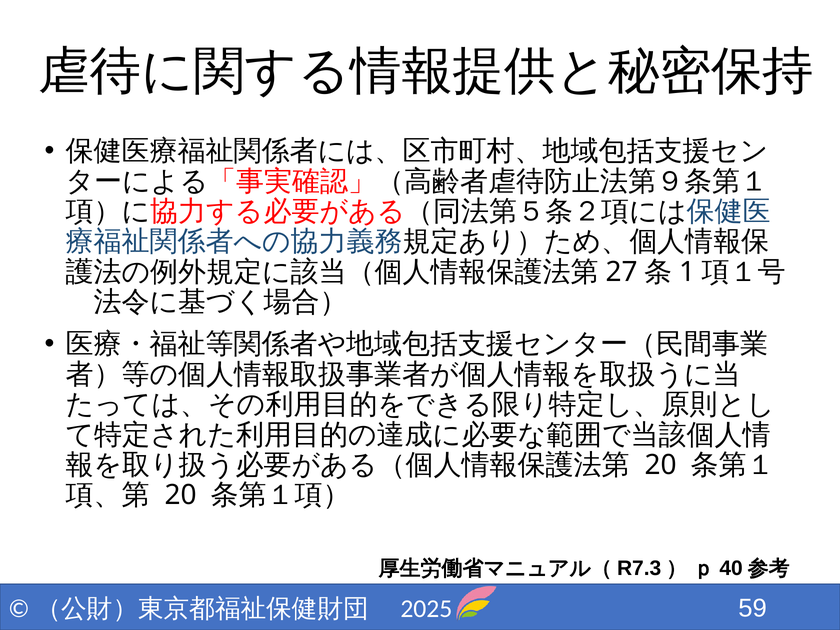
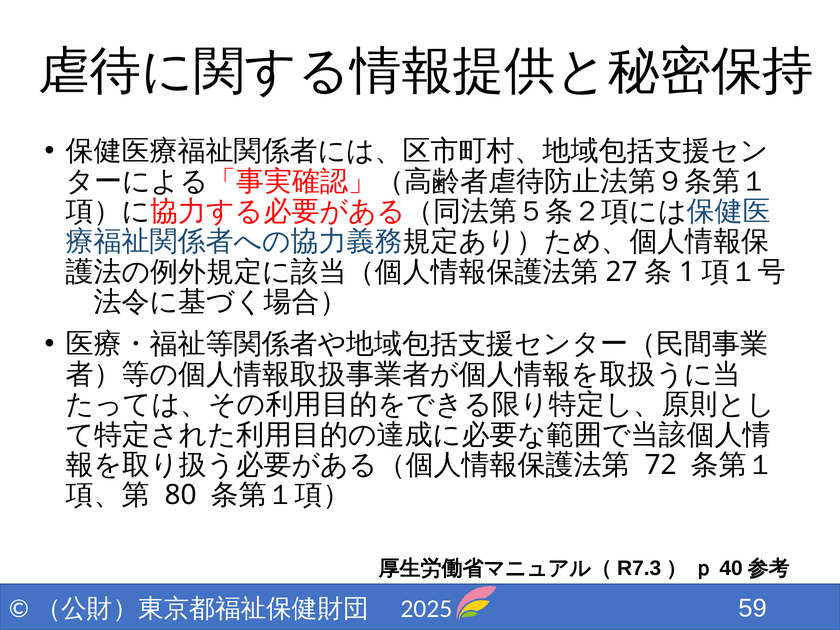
20 at (661, 465): 20 -> 72
20 at (181, 495): 20 -> 80
